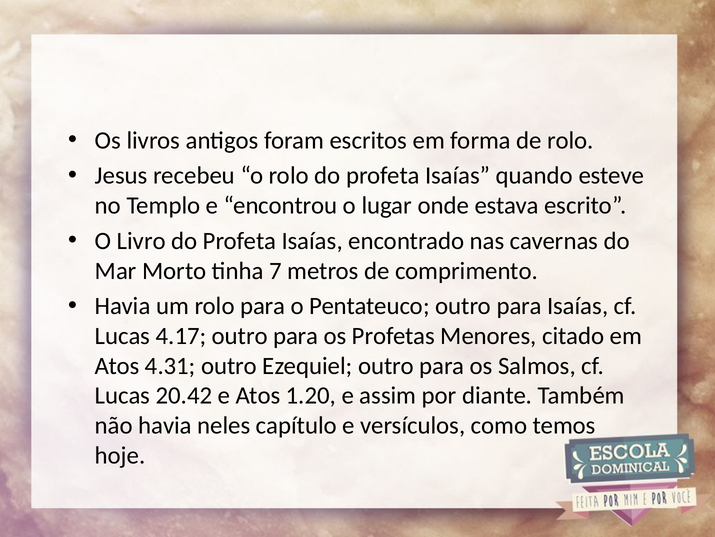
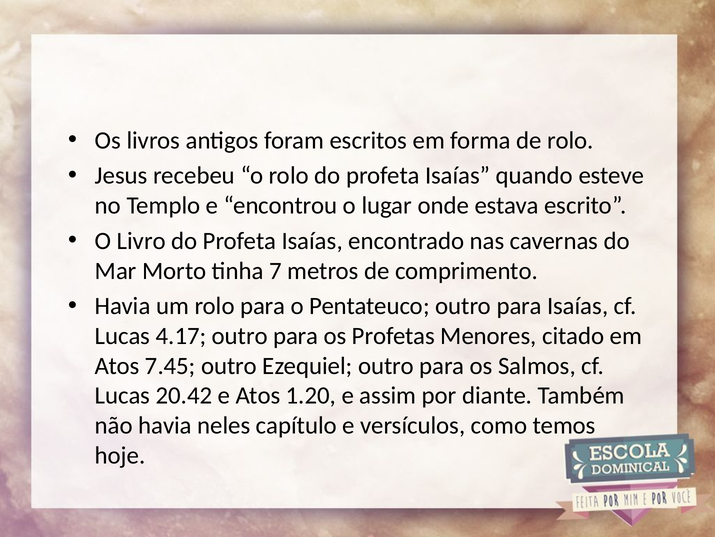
4.31: 4.31 -> 7.45
